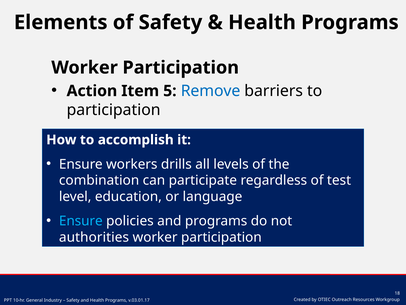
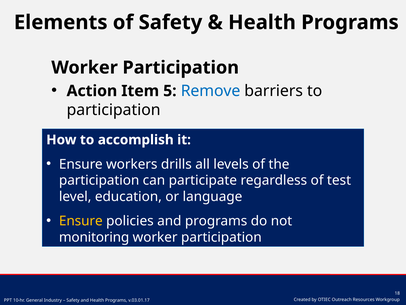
combination at (99, 180): combination -> participation
Ensure at (81, 221) colour: light blue -> yellow
authorities: authorities -> monitoring
